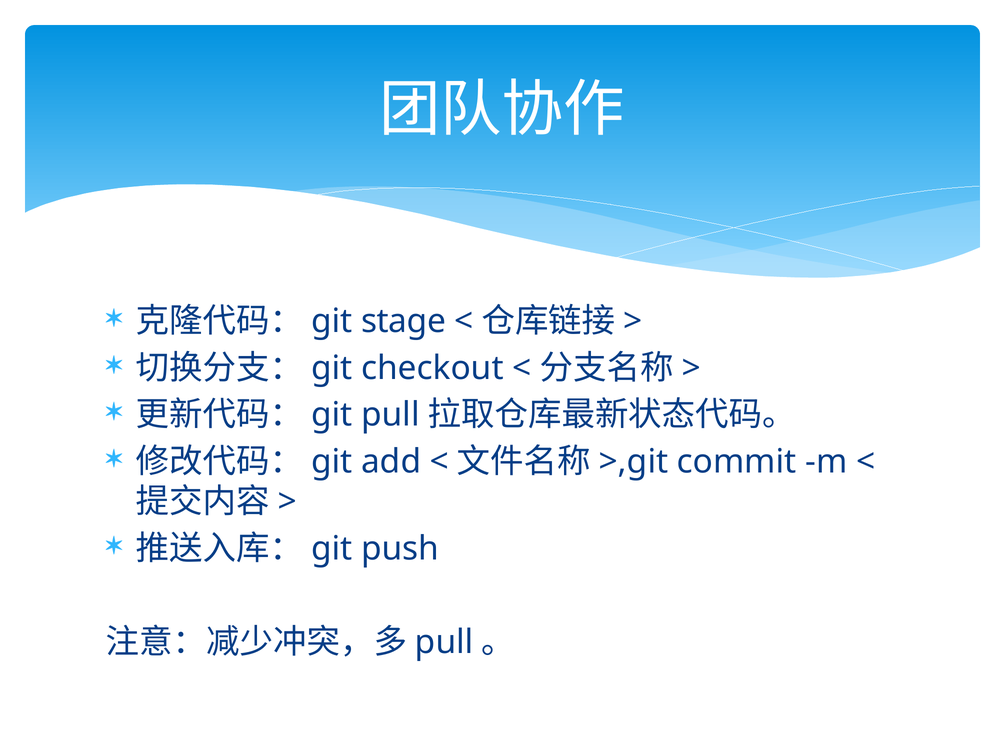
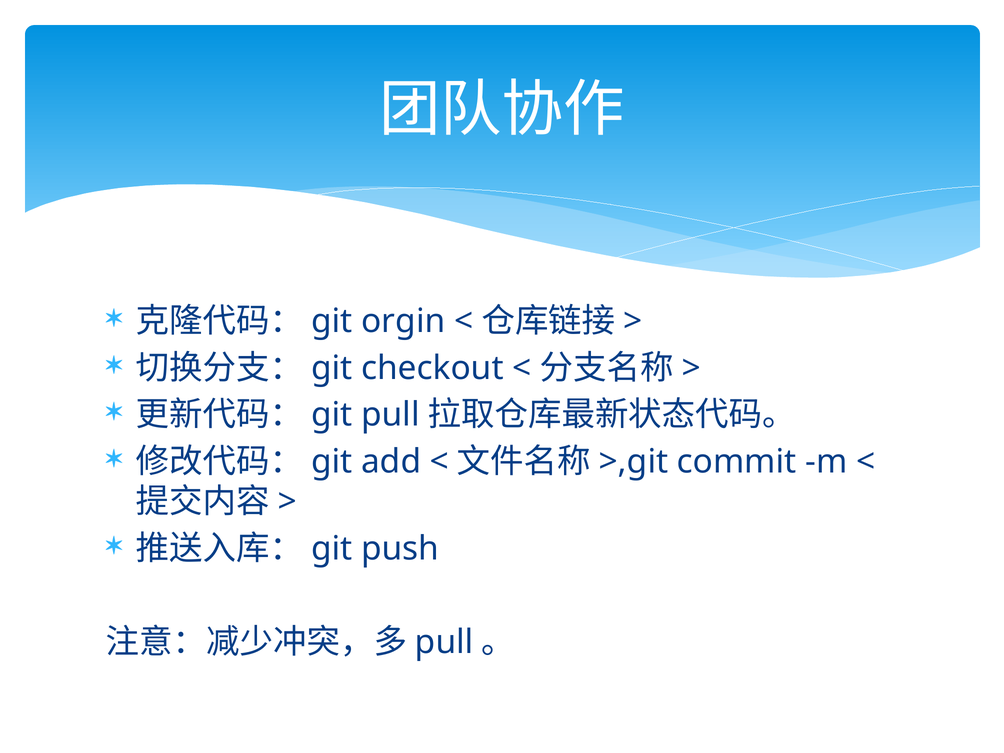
stage: stage -> orgin
